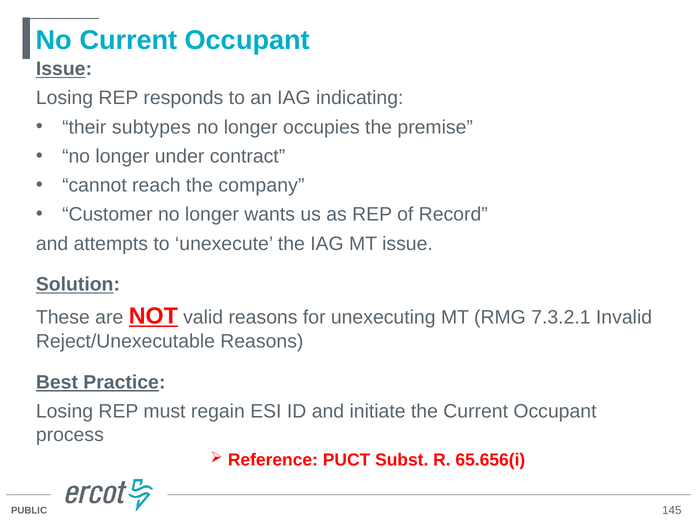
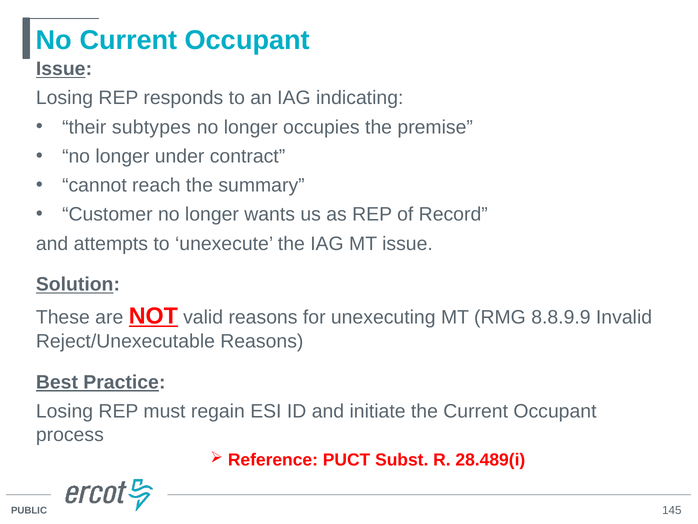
company: company -> summary
7.3.2.1: 7.3.2.1 -> 8.8.9.9
65.656(i: 65.656(i -> 28.489(i
